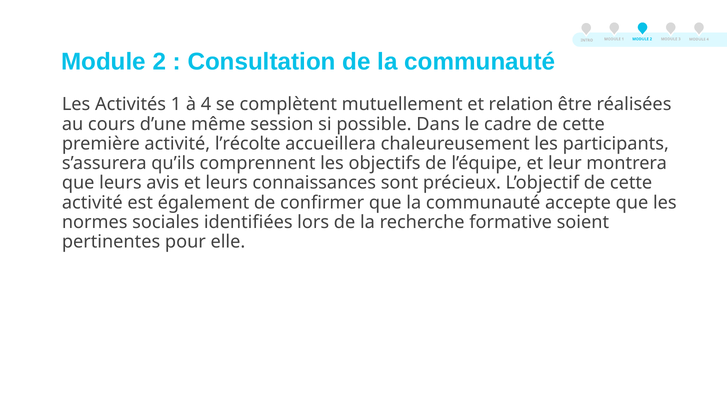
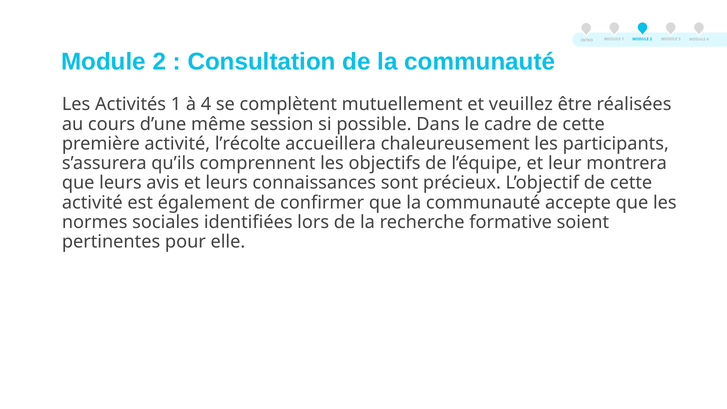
relation: relation -> veuillez
